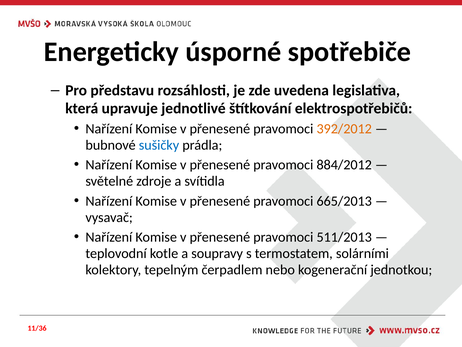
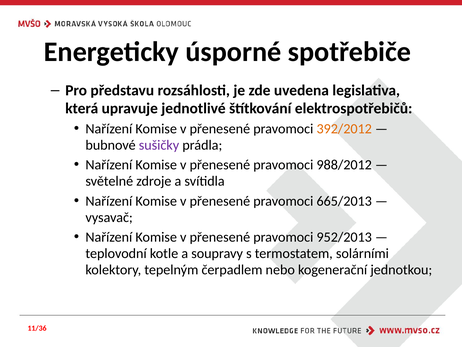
sušičky colour: blue -> purple
884/2012: 884/2012 -> 988/2012
511/2013: 511/2013 -> 952/2013
